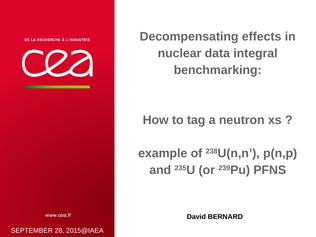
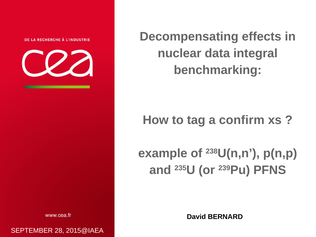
neutron: neutron -> confirm
